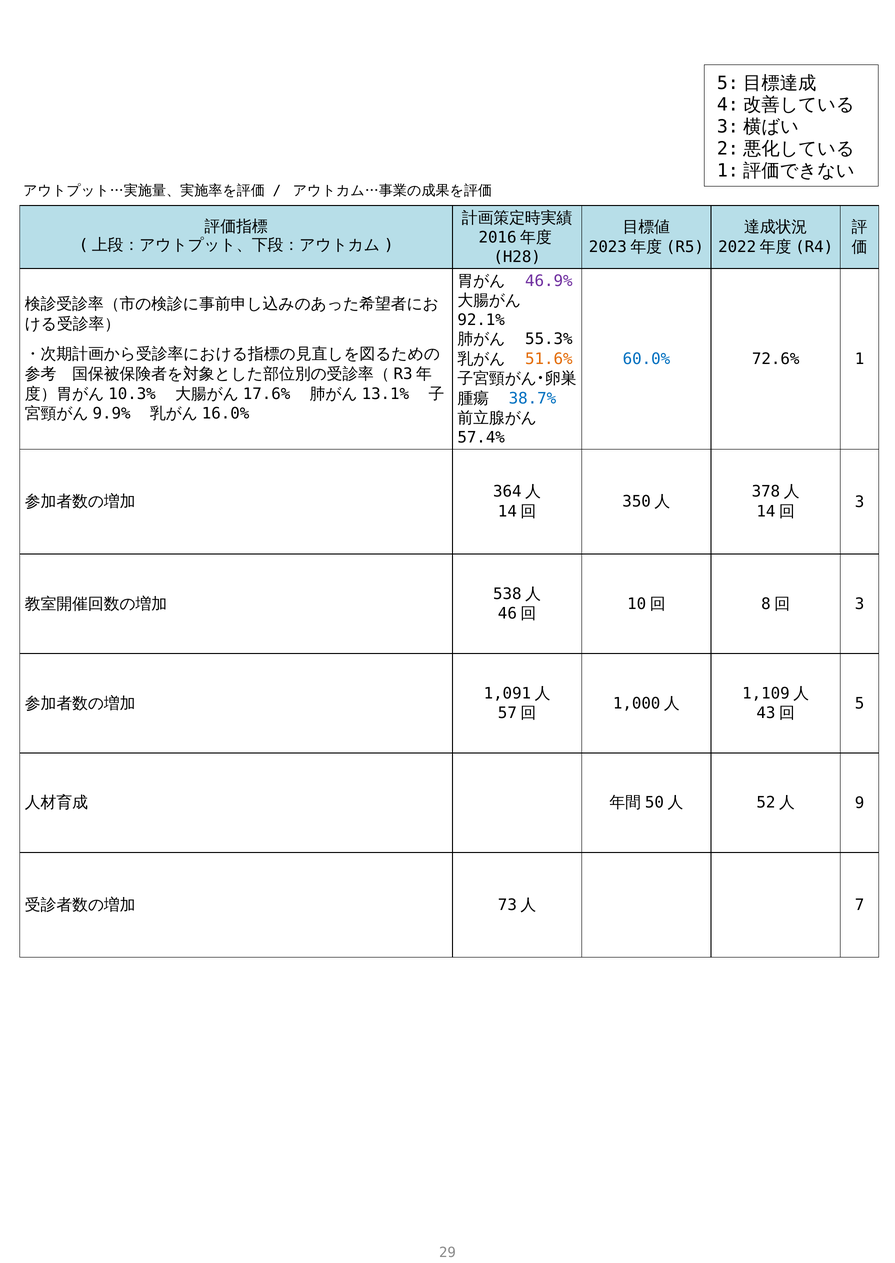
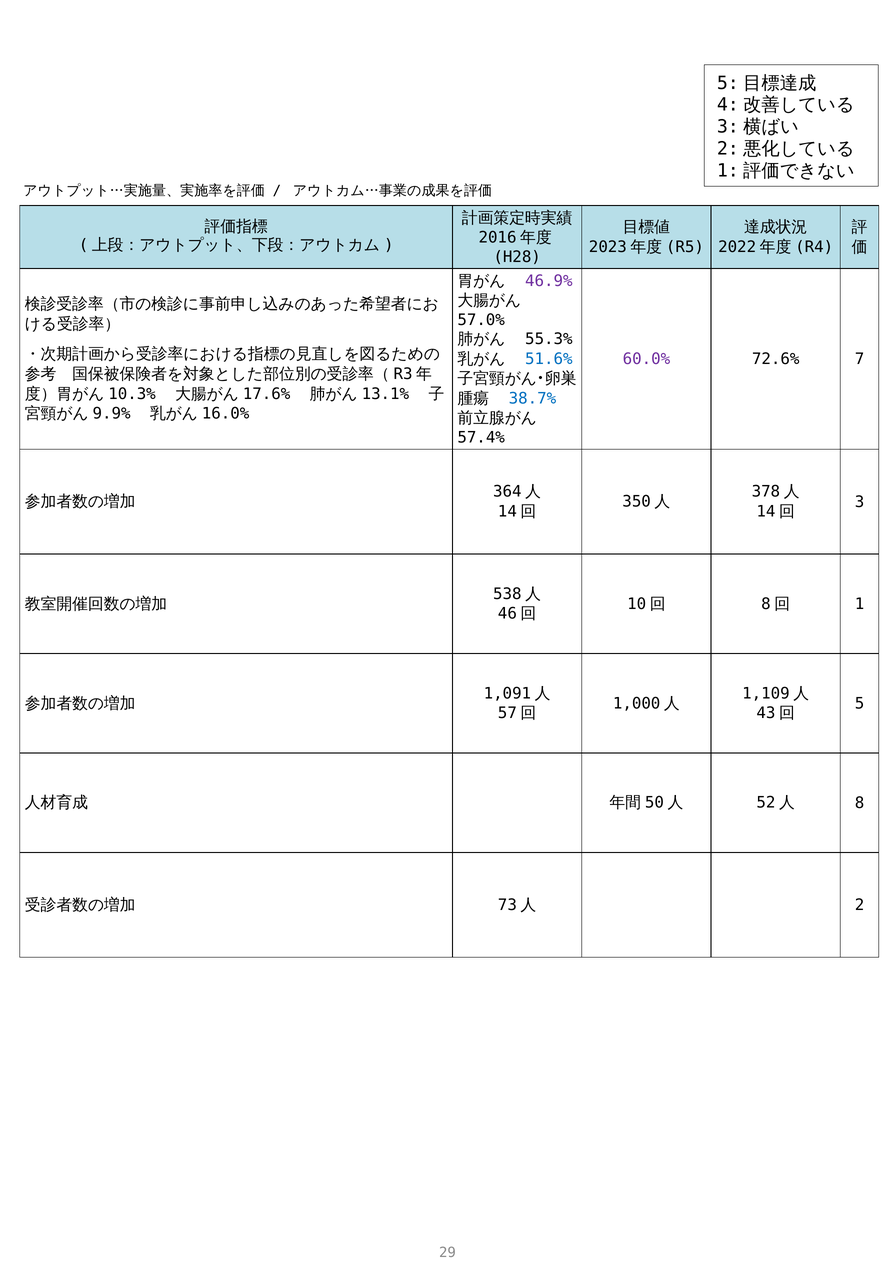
92.1%: 92.1% -> 57.0%
60.0% colour: blue -> purple
1: 1 -> 7
51.6% colour: orange -> blue
3 at (860, 604): 3 -> 1
9: 9 -> 8
7: 7 -> 2
